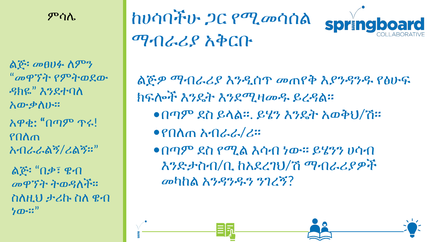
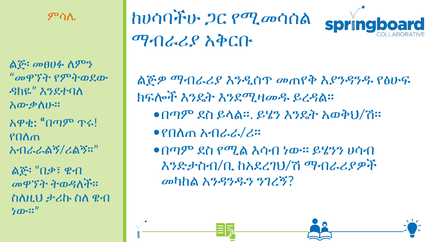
ምሳሌ colour: black -> orange
